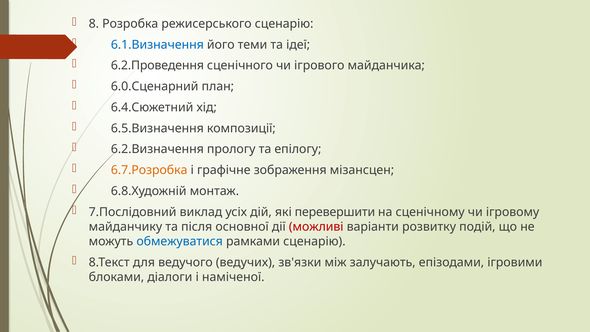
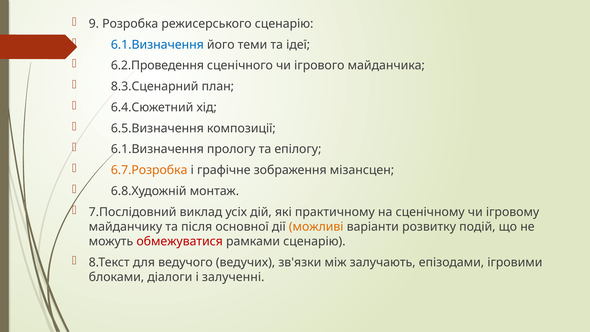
8: 8 -> 9
6.0.Сценарний: 6.0.Сценарний -> 8.3.Сценарний
6.2.Визначення at (157, 149): 6.2.Визначення -> 6.1.Визначення
перевершити: перевершити -> практичному
можливі colour: red -> orange
обмежуватися colour: blue -> red
наміченої: наміченої -> залученні
